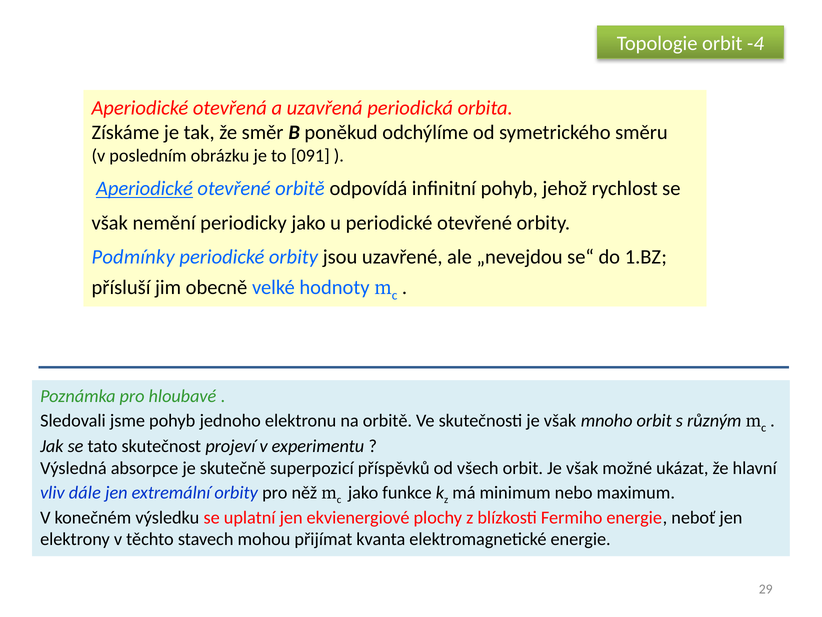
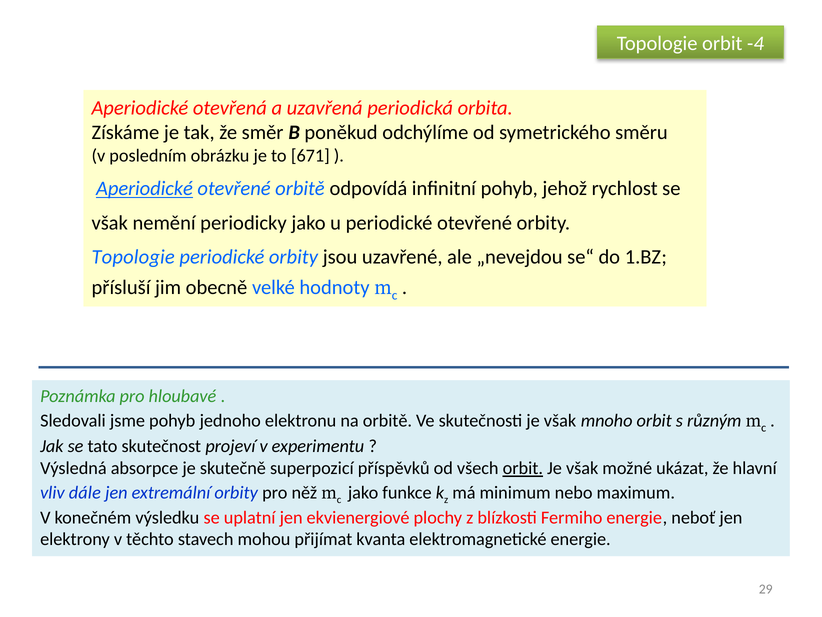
091: 091 -> 671
Podmínky at (133, 257): Podmínky -> Topologie
orbit at (523, 468) underline: none -> present
